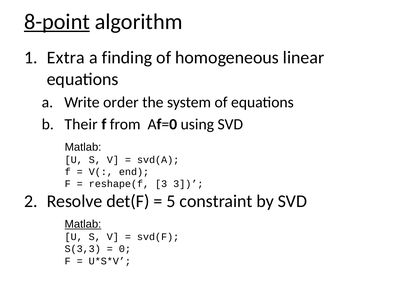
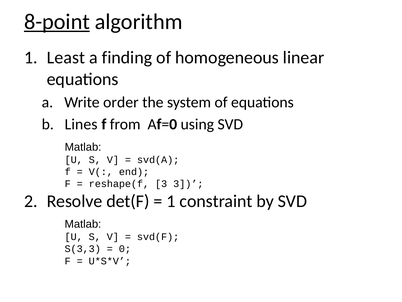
Extra: Extra -> Least
Their: Their -> Lines
5 at (171, 201): 5 -> 1
Matlab at (83, 224) underline: present -> none
